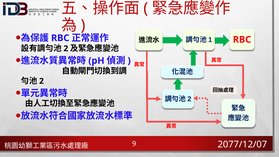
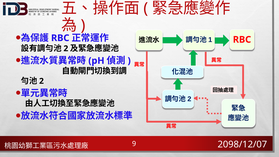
2077/12/07: 2077/12/07 -> 2098/12/07
